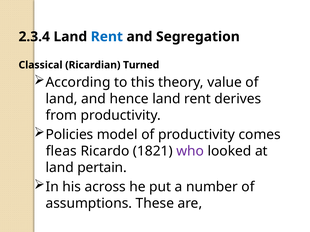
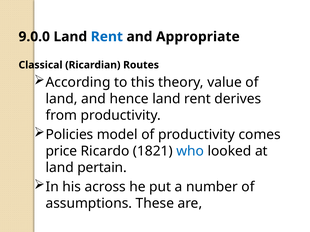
2.3.4: 2.3.4 -> 9.0.0
Segregation: Segregation -> Appropriate
Turned: Turned -> Routes
fleas: fleas -> price
who colour: purple -> blue
